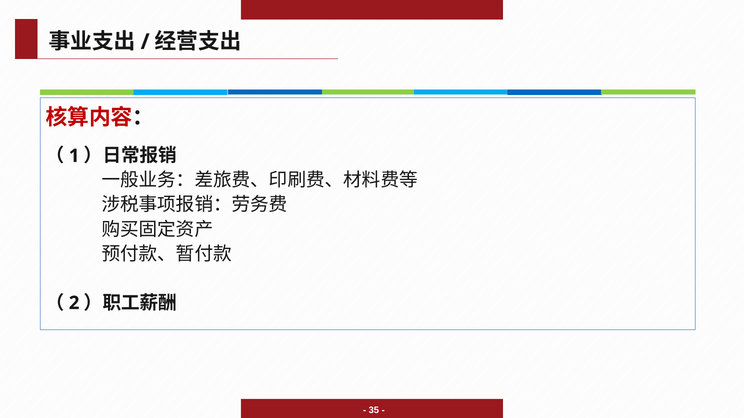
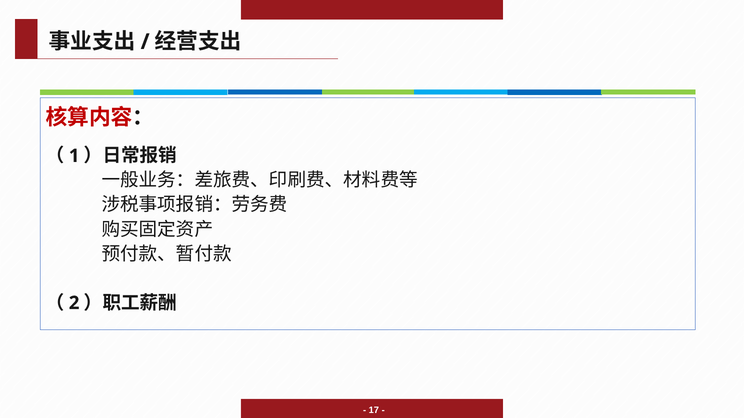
35: 35 -> 17
